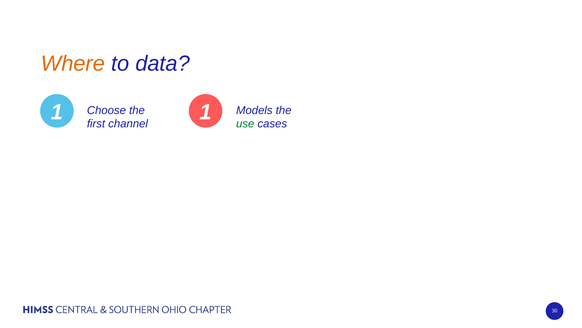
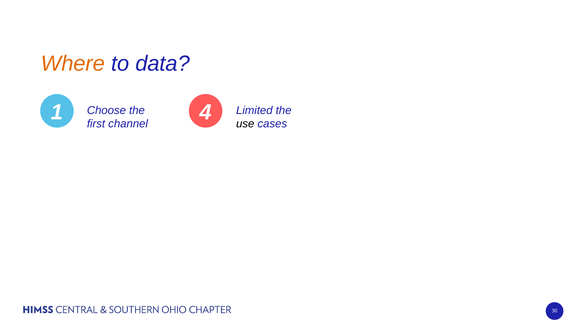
1 1: 1 -> 4
Models: Models -> Limited
use colour: green -> black
